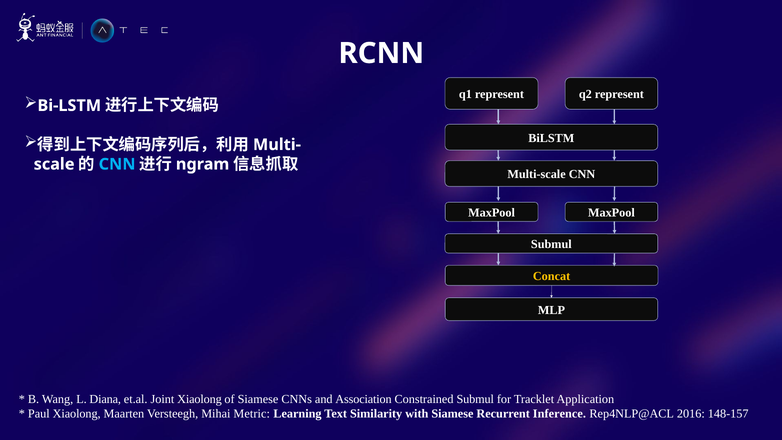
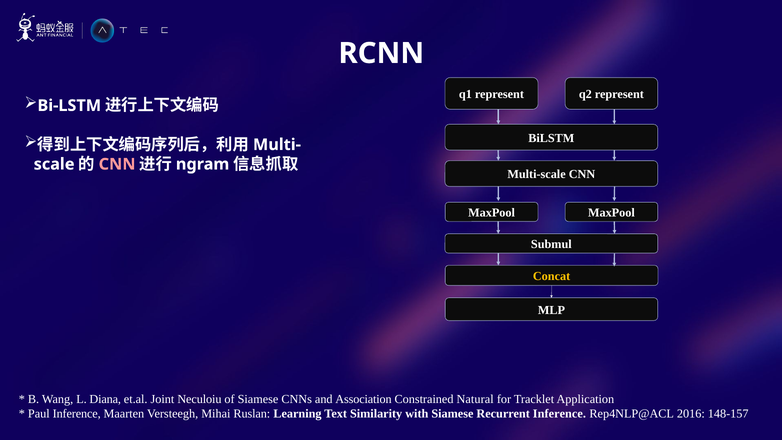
CNN at (117, 164) colour: light blue -> pink
Joint Xiaolong: Xiaolong -> Neculoiu
Constrained Submul: Submul -> Natural
Paul Xiaolong: Xiaolong -> Inference
Metric: Metric -> Ruslan
